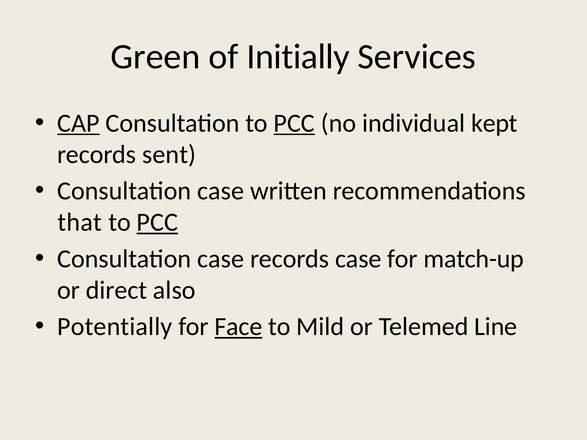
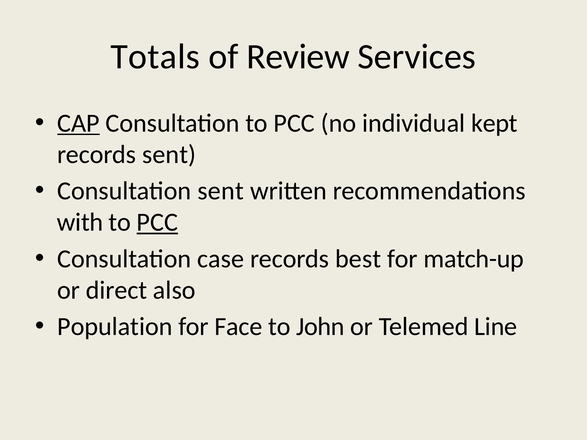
Green: Green -> Totals
Initially: Initially -> Review
PCC at (294, 123) underline: present -> none
case at (221, 191): case -> sent
that: that -> with
records case: case -> best
Potentially: Potentially -> Population
Face underline: present -> none
Mild: Mild -> John
